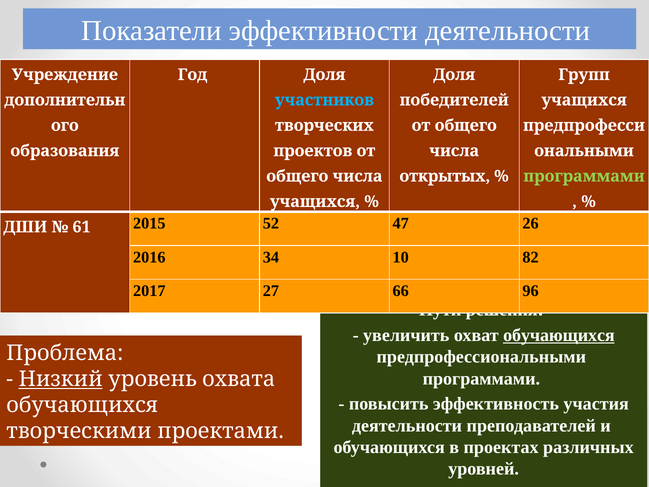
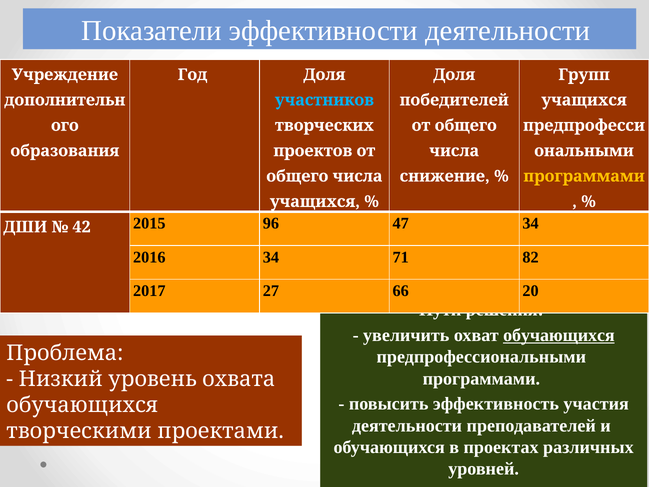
открытых: открытых -> снижение
программами at (584, 176) colour: light green -> yellow
61: 61 -> 42
52: 52 -> 96
47 26: 26 -> 34
10: 10 -> 71
96: 96 -> 20
Низкий underline: present -> none
